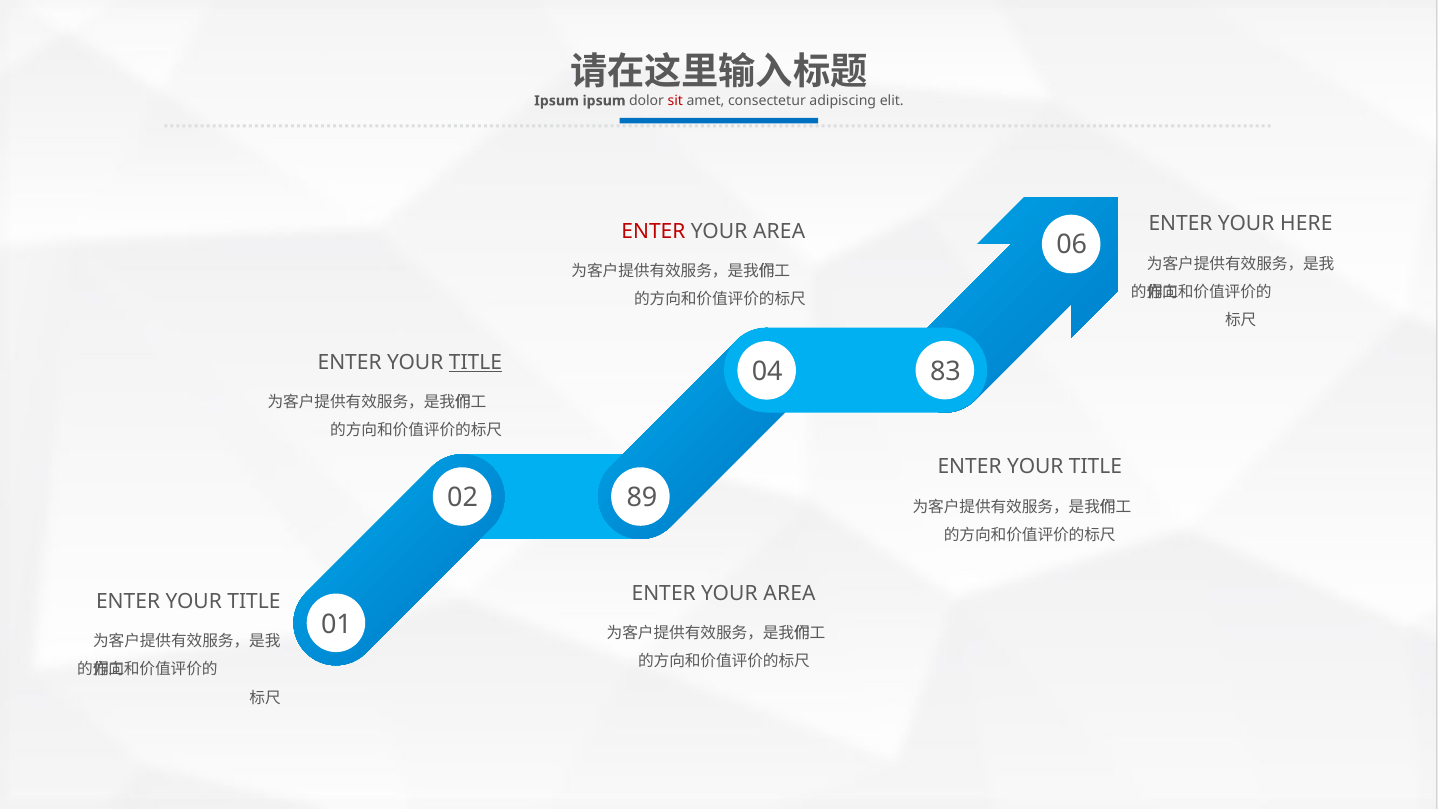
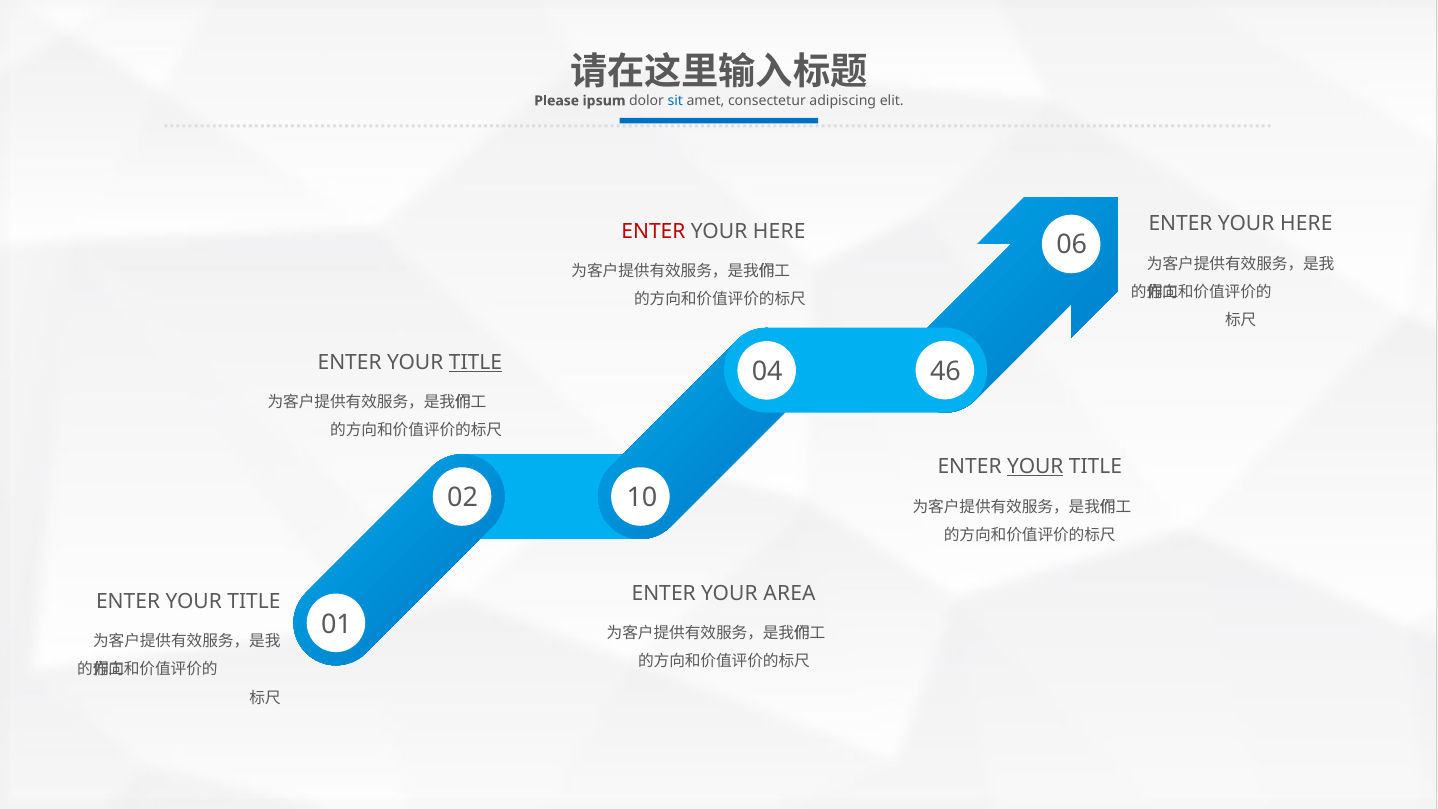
Ipsum at (557, 101): Ipsum -> Please
sit colour: red -> blue
AREA at (779, 231): AREA -> HERE
83: 83 -> 46
YOUR at (1035, 467) underline: none -> present
89: 89 -> 10
